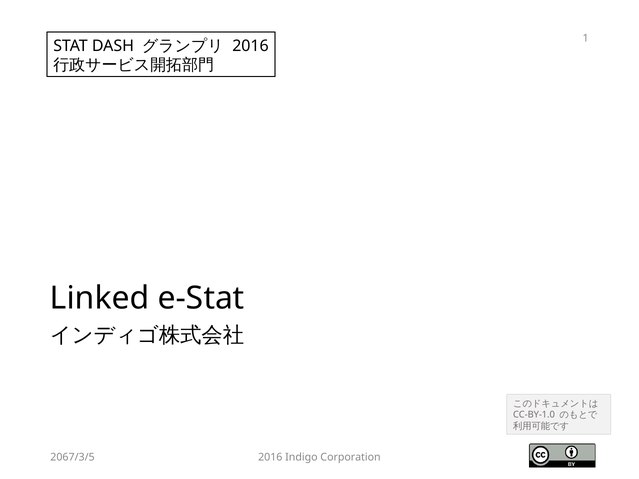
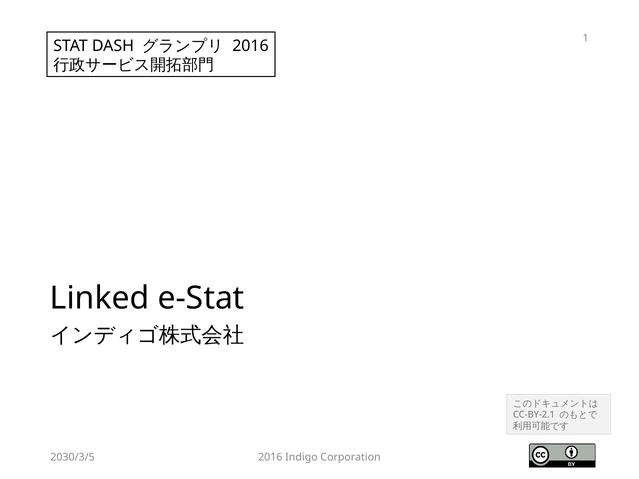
CC-BY-1.0: CC-BY-1.0 -> CC-BY-2.1
2067/3/5: 2067/3/5 -> 2030/3/5
